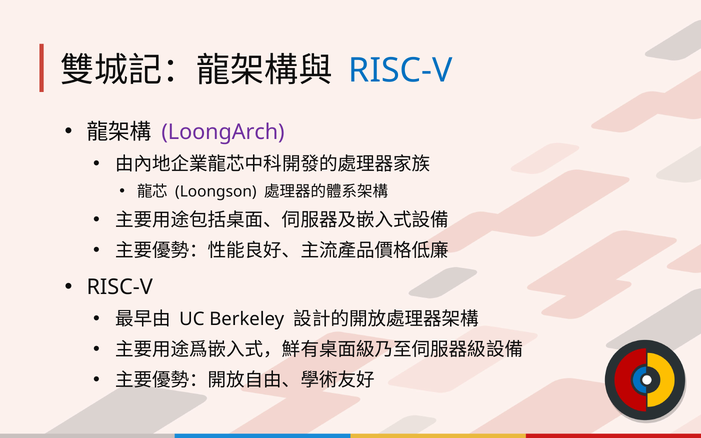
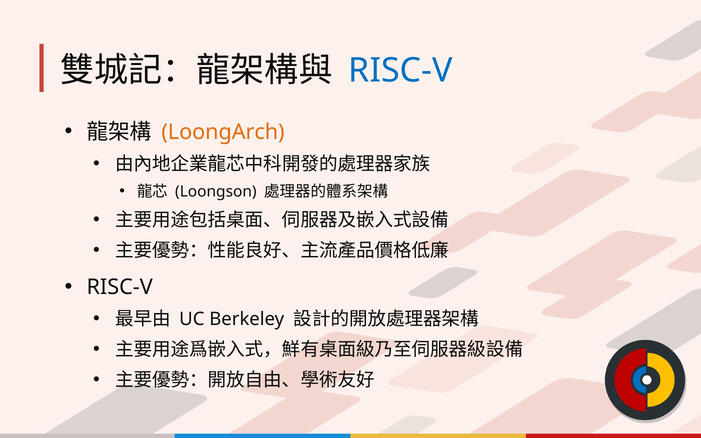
LoongArch colour: purple -> orange
